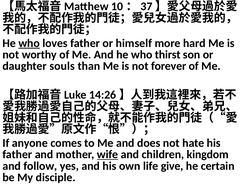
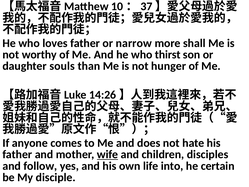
who at (29, 43) underline: present -> none
himself: himself -> narrow
hard: hard -> shall
forever: forever -> hunger
kingdom: kingdom -> disciples
give: give -> into
